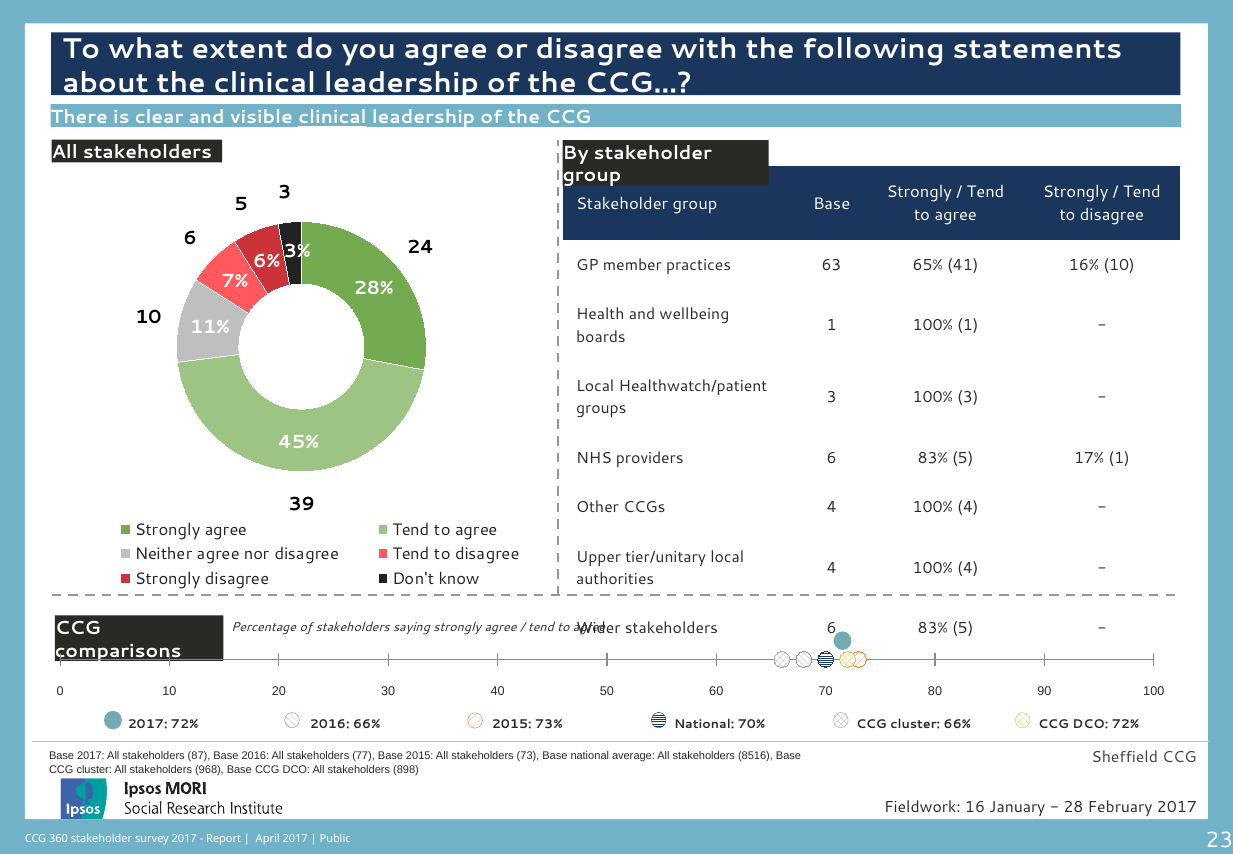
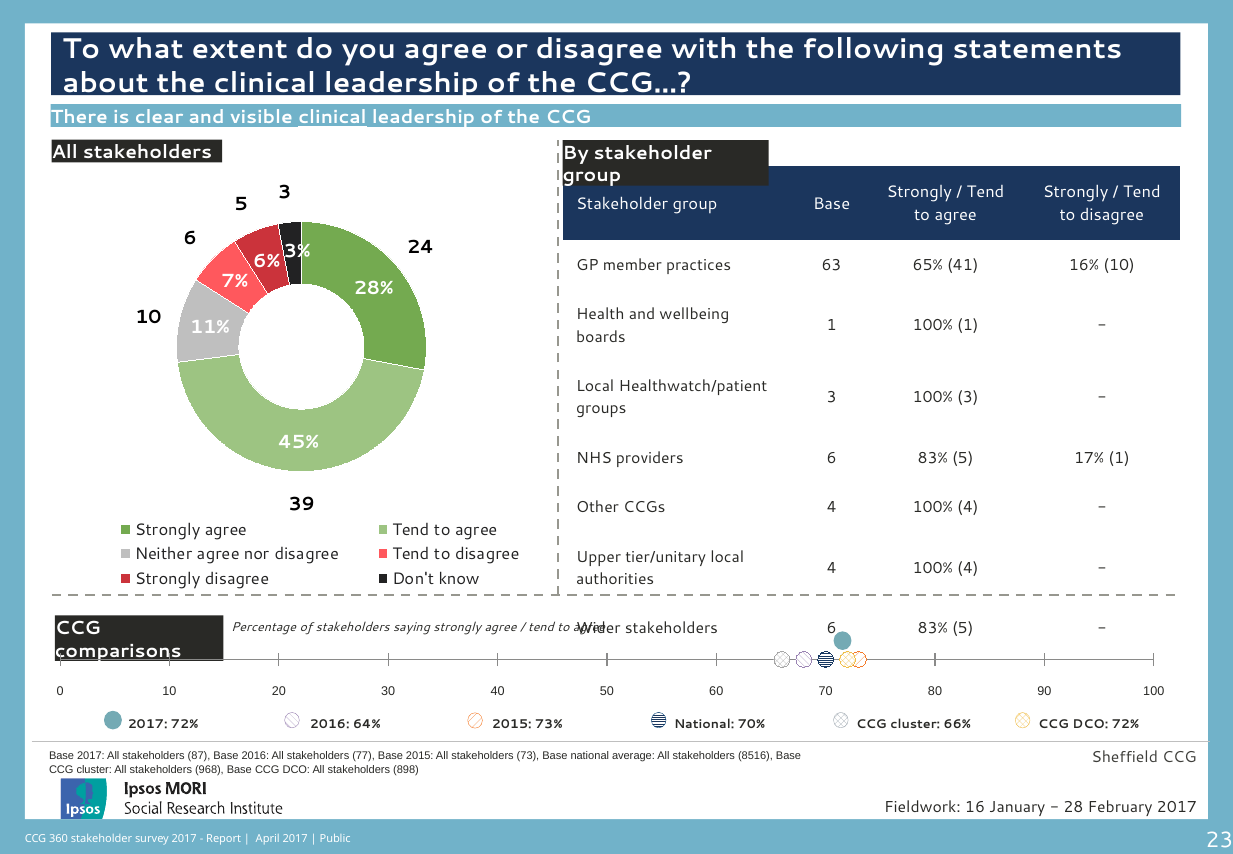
2016 66%: 66% -> 64%
